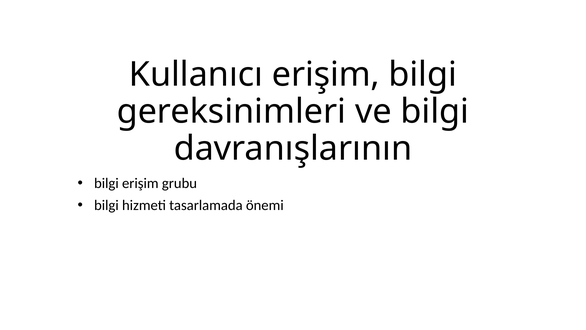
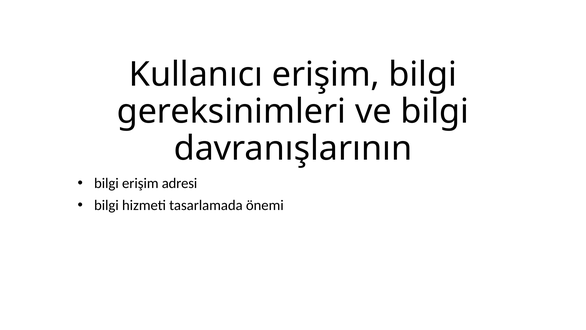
grubu: grubu -> adresi
